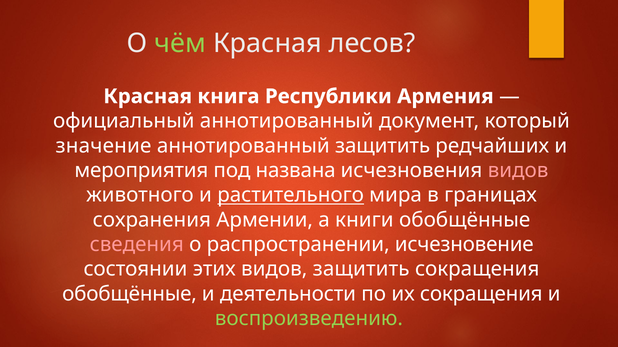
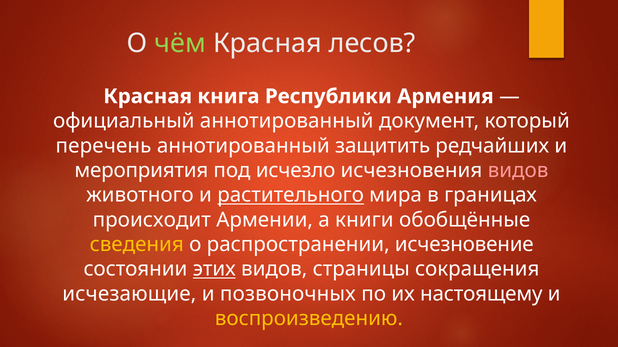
значение: значение -> перечень
названа: названа -> исчезло
сохранения: сохранения -> происходит
сведения colour: pink -> yellow
этих underline: none -> present
видов защитить: защитить -> страницы
обобщённые at (130, 294): обобщённые -> исчезающие
деятельности: деятельности -> позвоночных
их сокращения: сокращения -> настоящему
воспроизведению colour: light green -> yellow
